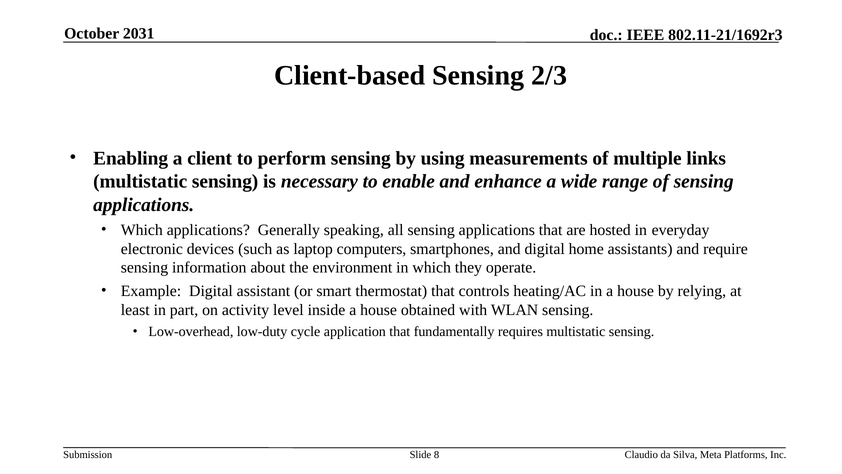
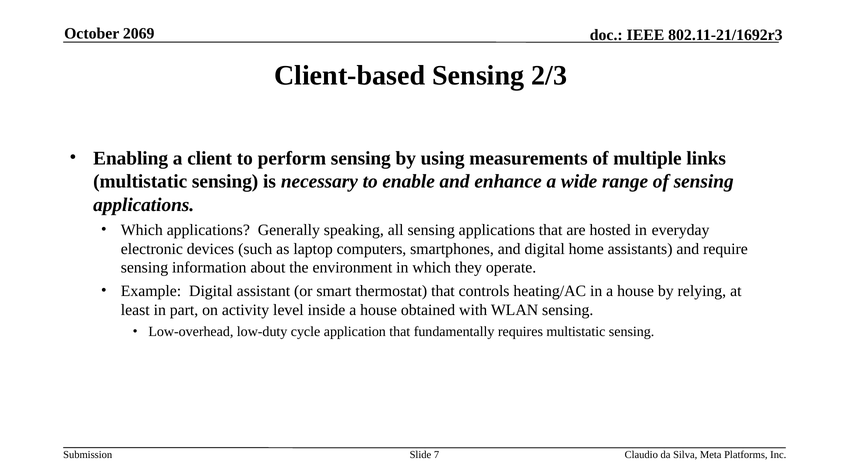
2031: 2031 -> 2069
8: 8 -> 7
